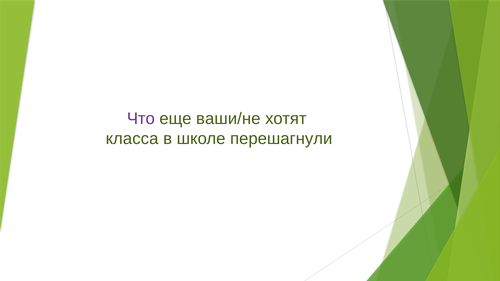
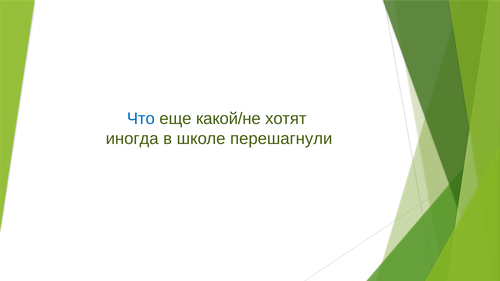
Что colour: purple -> blue
ваши/не: ваши/не -> какой/не
класса: класса -> иногда
